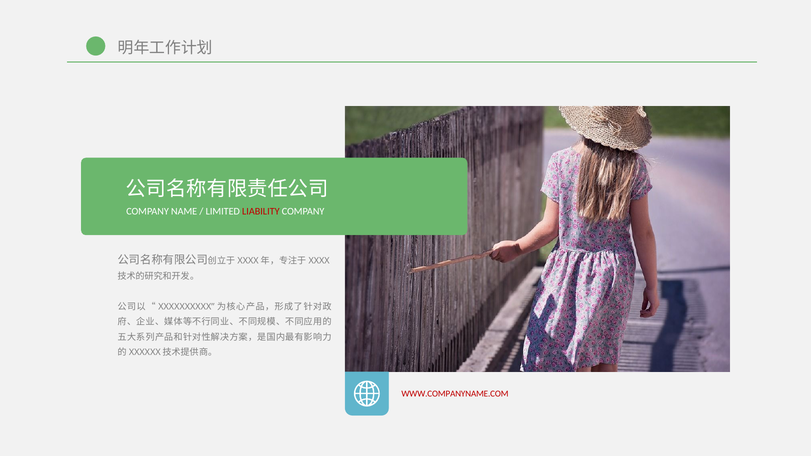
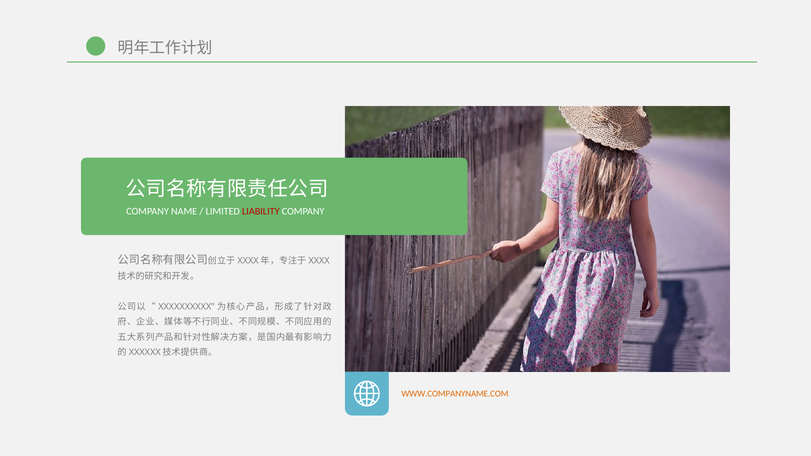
WWW.COMPANYNAME.COM colour: red -> orange
